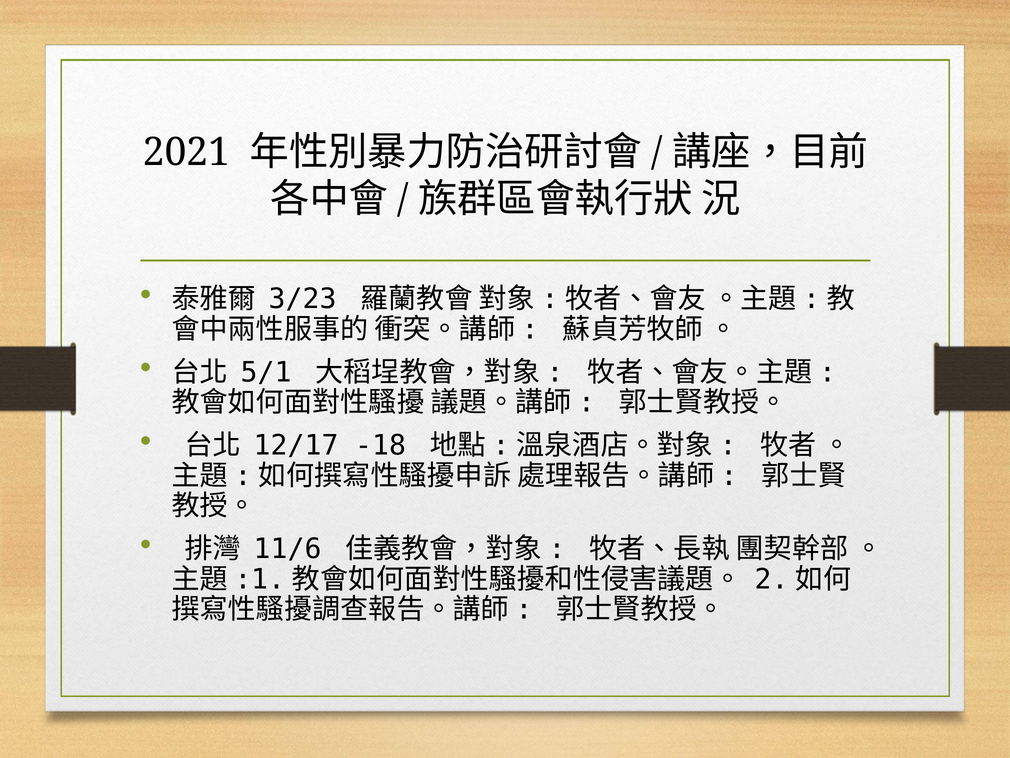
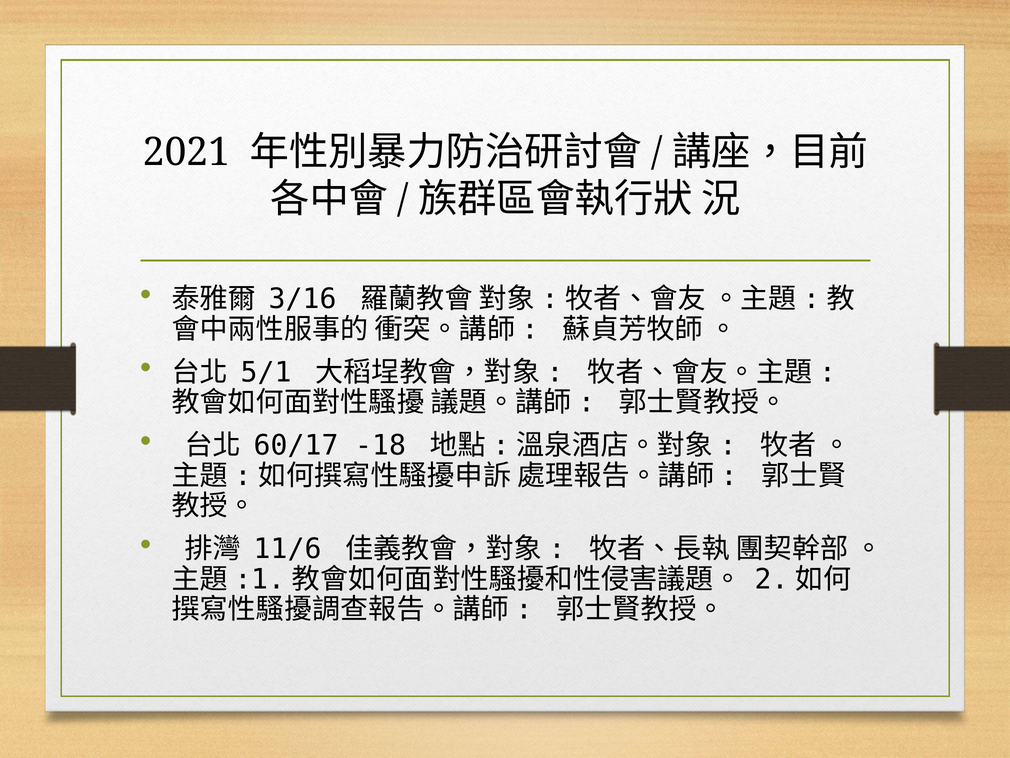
3/23: 3/23 -> 3/16
12/17: 12/17 -> 60/17
